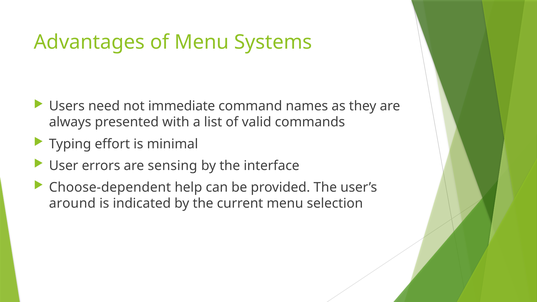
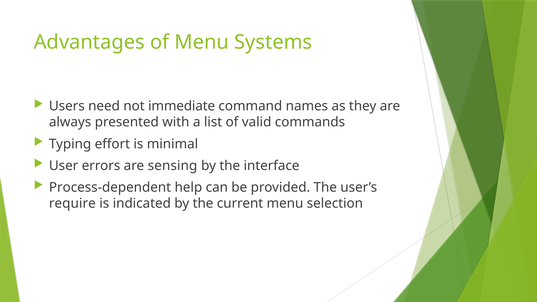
Choose-dependent: Choose-dependent -> Process-dependent
around: around -> require
